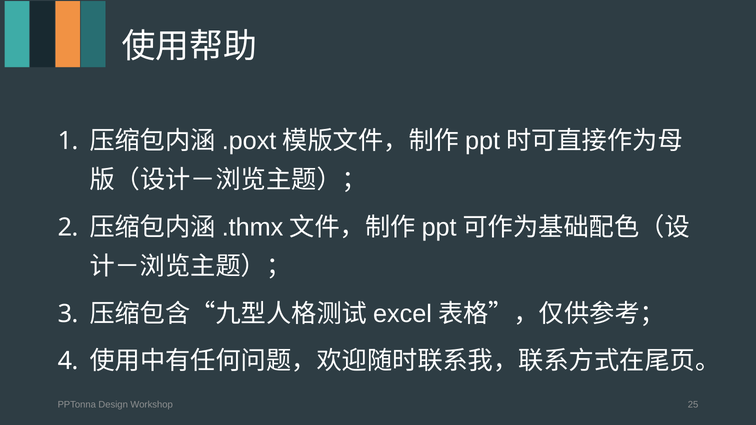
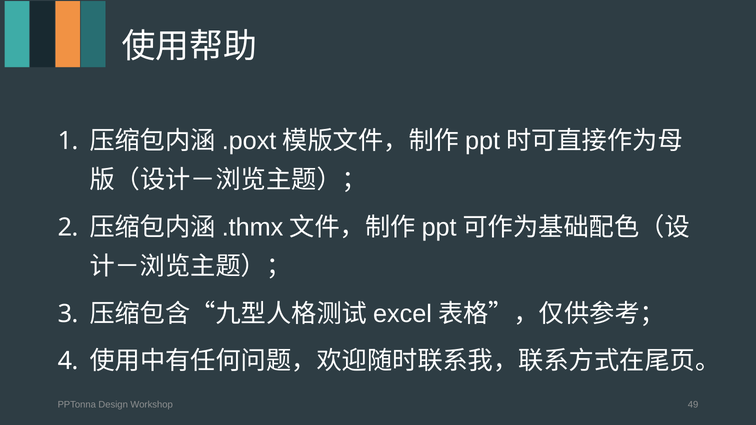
25: 25 -> 49
